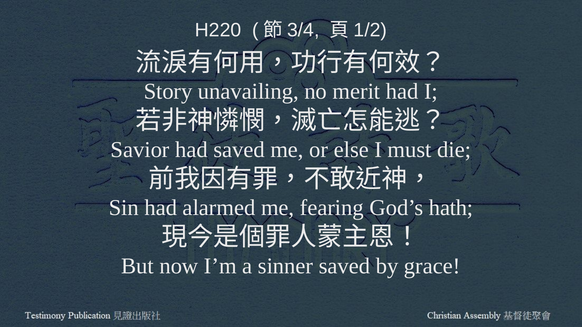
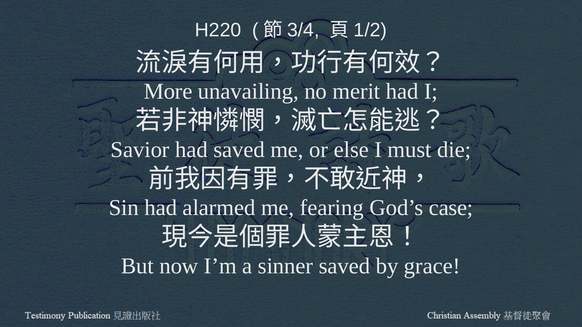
Story: Story -> More
hath: hath -> case
